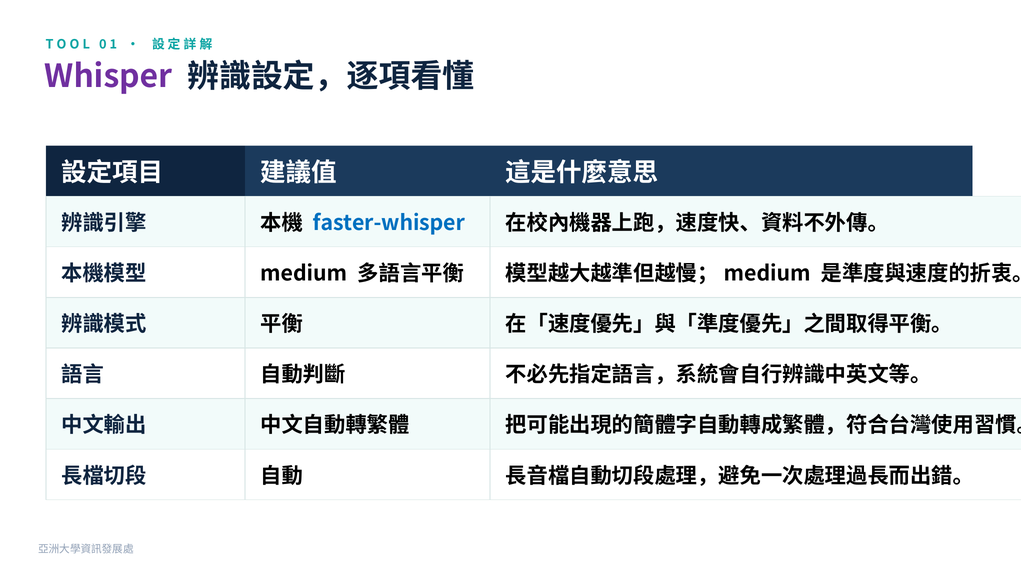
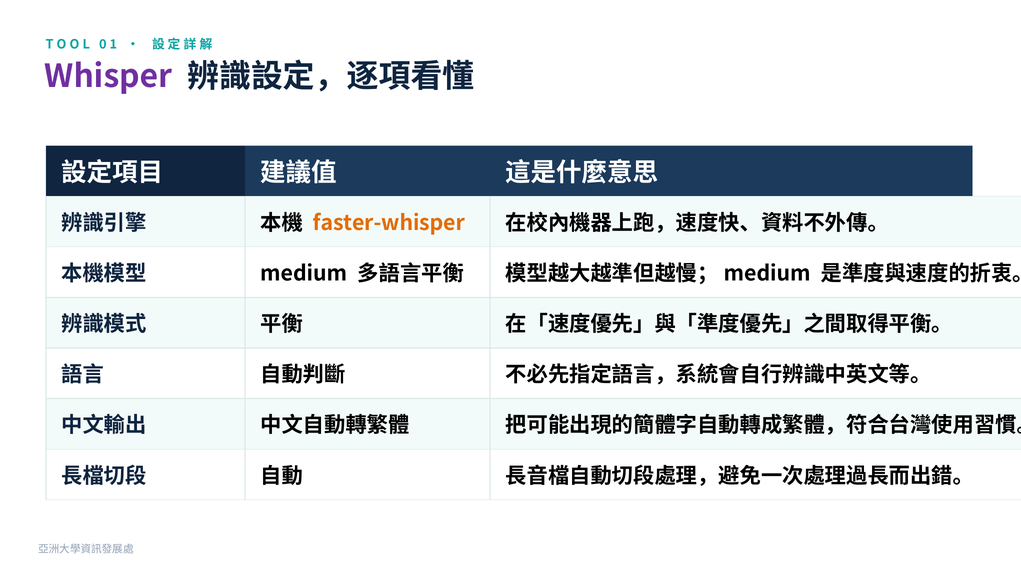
faster-whisper colour: blue -> orange
